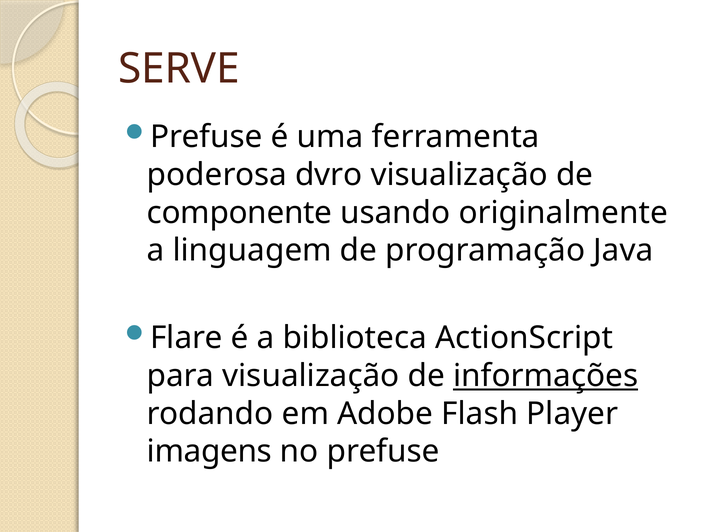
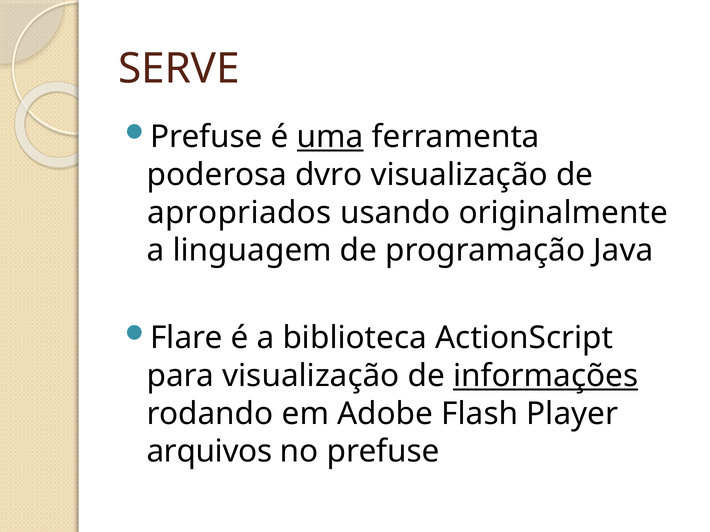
uma underline: none -> present
componente: componente -> apropriados
imagens: imagens -> arquivos
